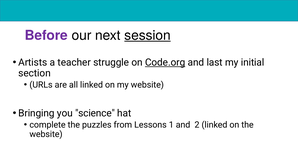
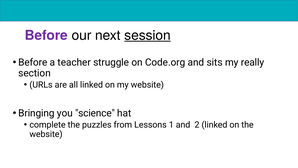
Artists at (33, 62): Artists -> Before
Code.org underline: present -> none
last: last -> sits
initial: initial -> really
